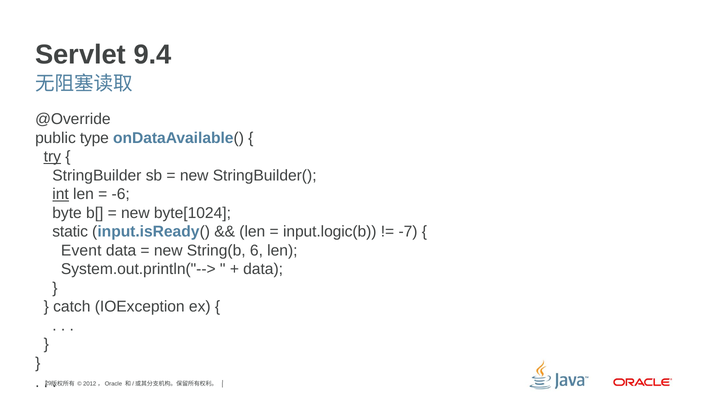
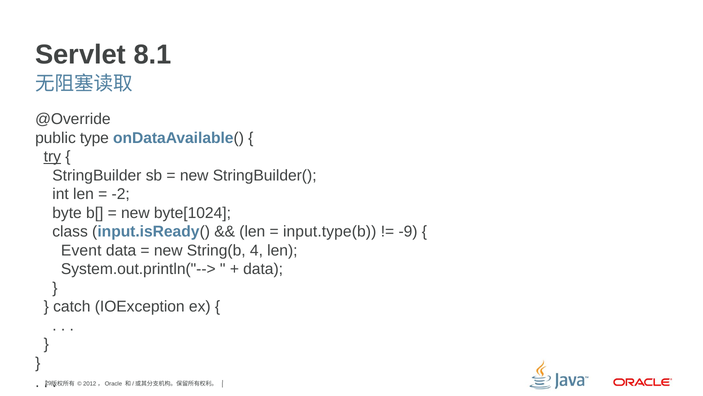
9.4: 9.4 -> 8.1
int underline: present -> none
-6: -6 -> -2
static: static -> class
input.logic(b: input.logic(b -> input.type(b
-7: -7 -> -9
6: 6 -> 4
